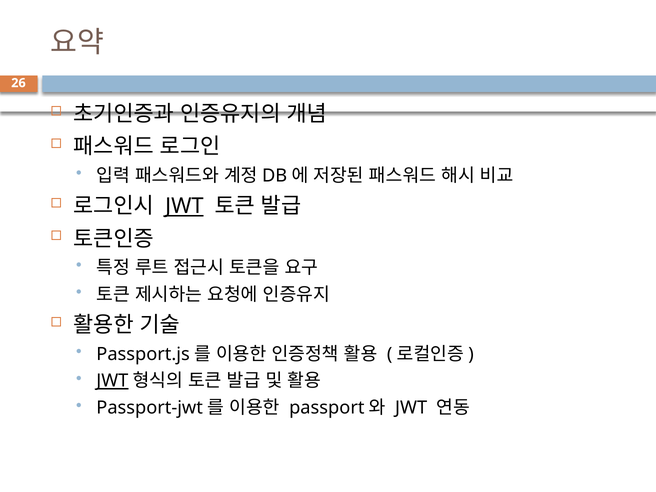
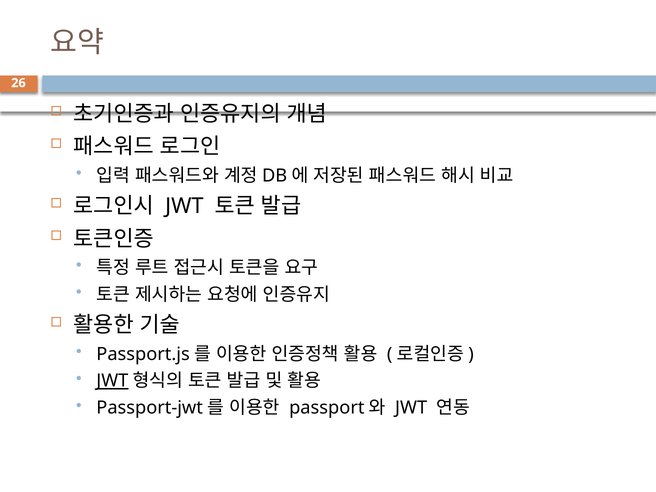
JWT at (184, 206) underline: present -> none
